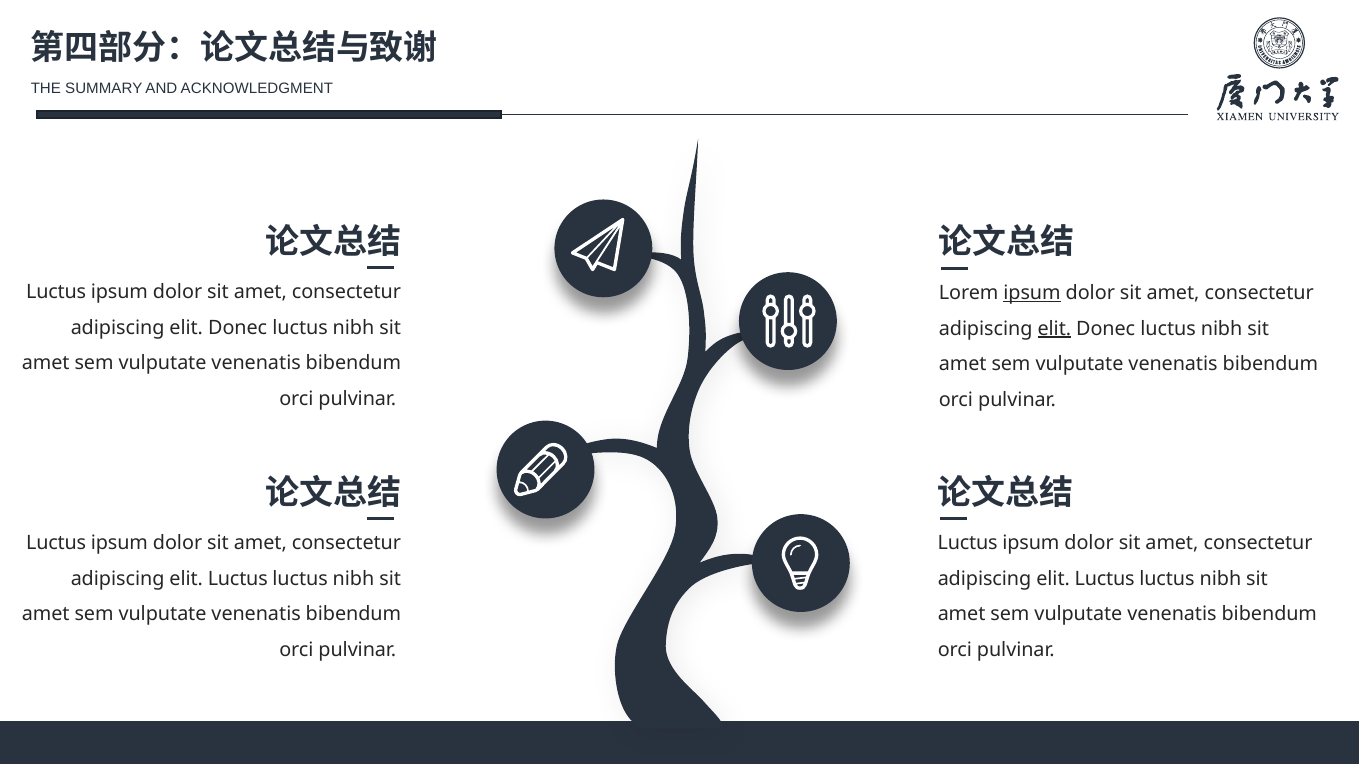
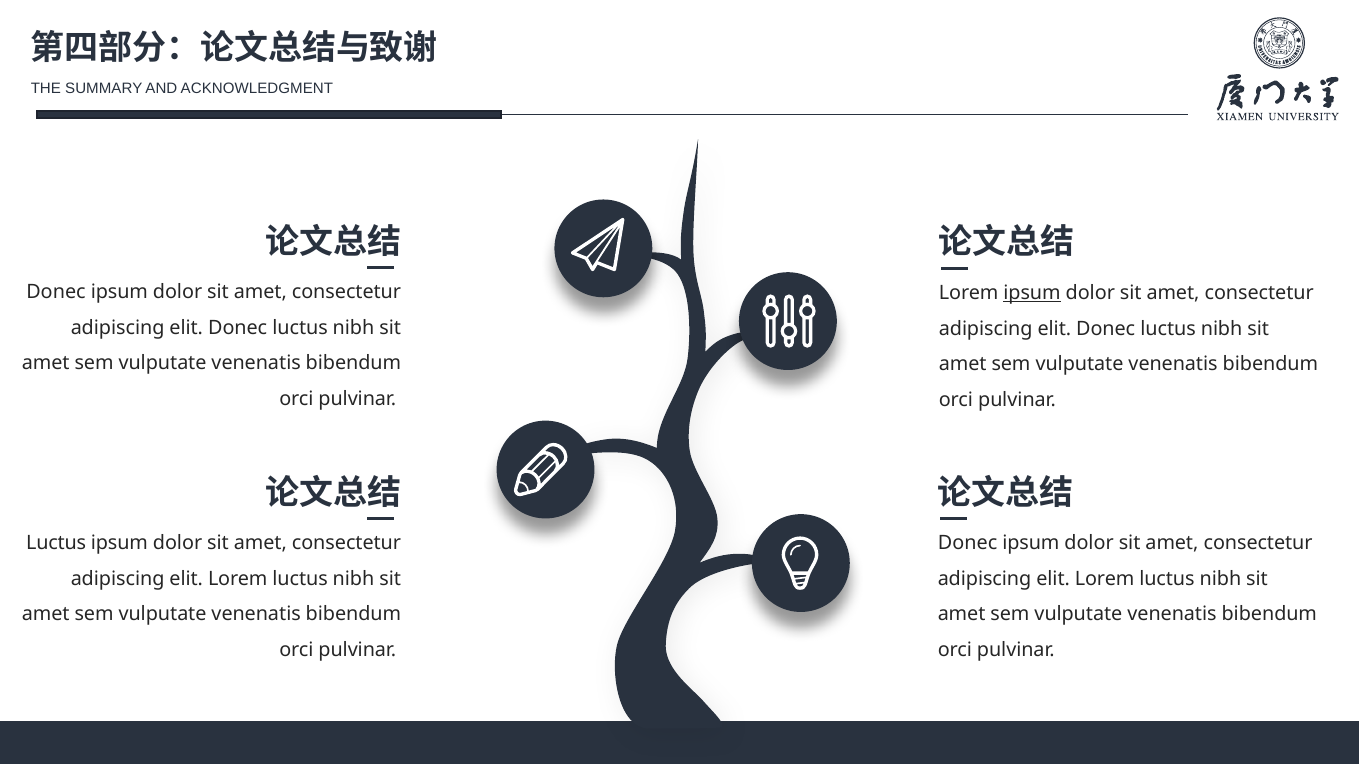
Luctus at (56, 292): Luctus -> Donec
elit at (1054, 329) underline: present -> none
Luctus at (968, 543): Luctus -> Donec
Luctus at (238, 579): Luctus -> Lorem
Luctus at (1105, 579): Luctus -> Lorem
